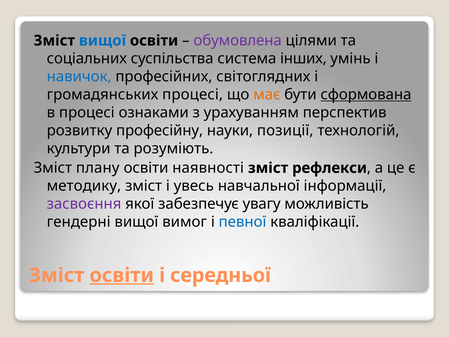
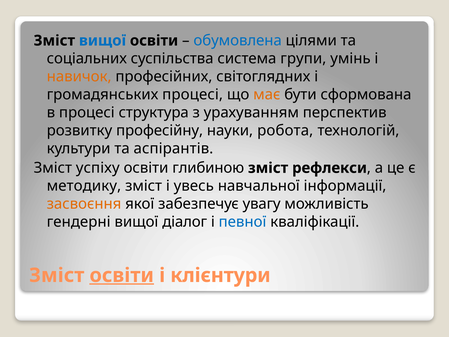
обумовлена colour: purple -> blue
інших: інших -> групи
навичок colour: blue -> orange
сформована underline: present -> none
ознаками: ознаками -> структура
позиції: позиції -> робота
розуміють: розуміють -> аспірантів
плану: плану -> успіху
наявності: наявності -> глибиною
засвоєння colour: purple -> orange
вимог: вимог -> діалог
середньої: середньої -> клієнтури
